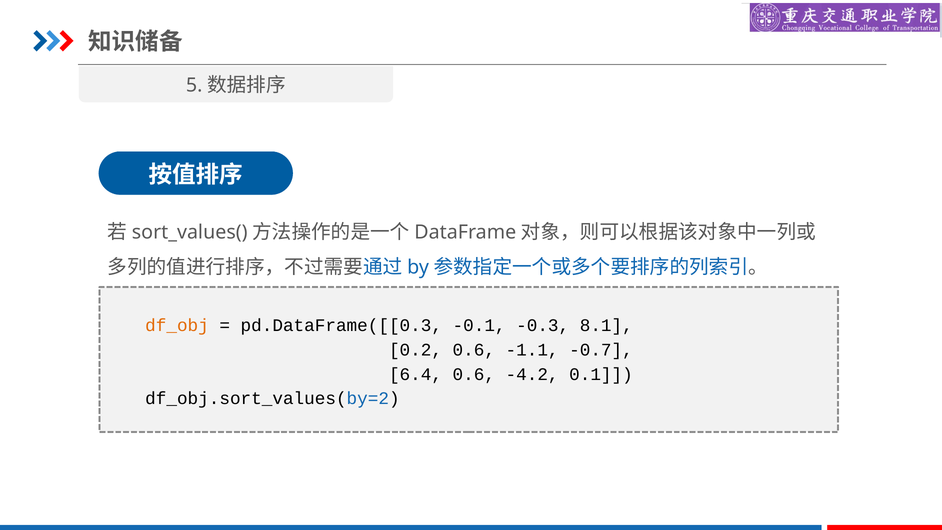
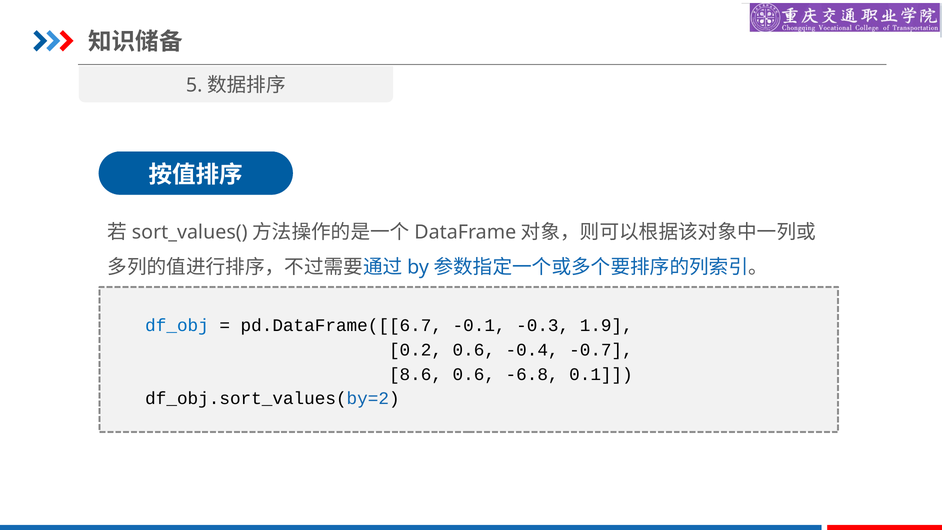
df_obj colour: orange -> blue
pd.DataFrame([[0.3: pd.DataFrame([[0.3 -> pd.DataFrame([[6.7
8.1: 8.1 -> 1.9
-1.1: -1.1 -> -0.4
6.4: 6.4 -> 8.6
-4.2: -4.2 -> -6.8
